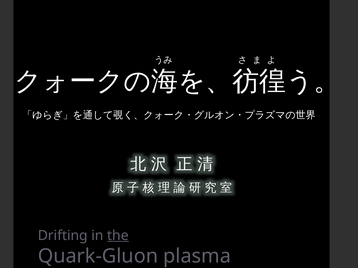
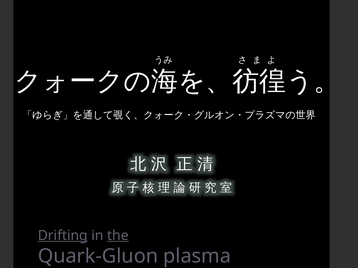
Drifting underline: none -> present
